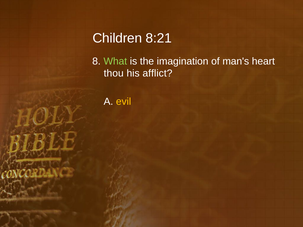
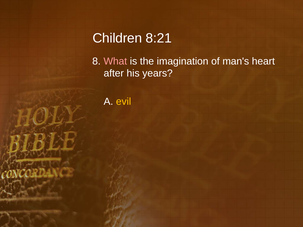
What colour: light green -> pink
thou: thou -> after
afflict: afflict -> years
